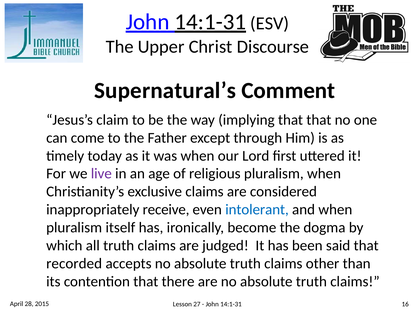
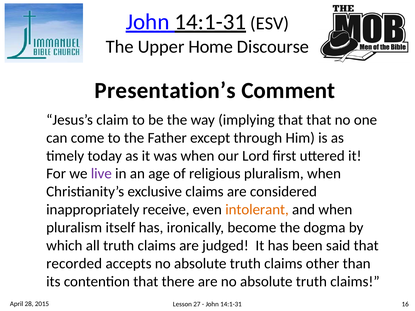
Christ: Christ -> Home
Supernatural’s: Supernatural’s -> Presentation’s
intolerant colour: blue -> orange
